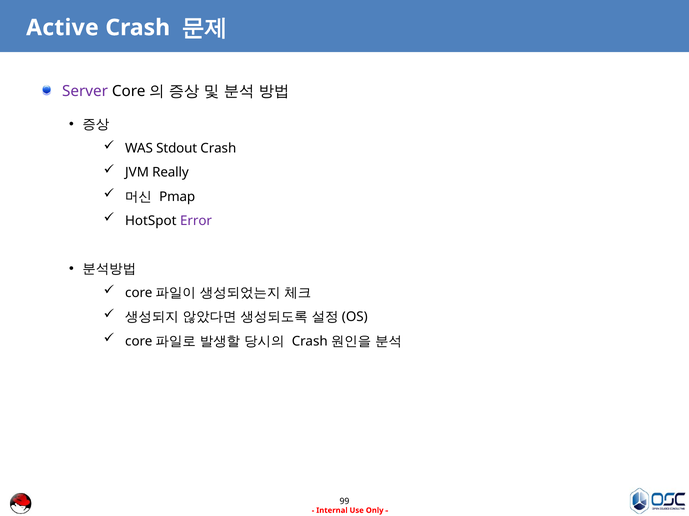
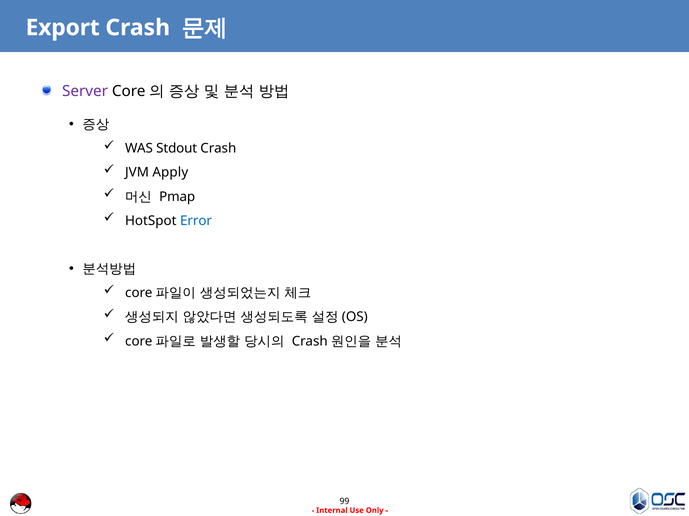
Active: Active -> Export
Really: Really -> Apply
Error colour: purple -> blue
